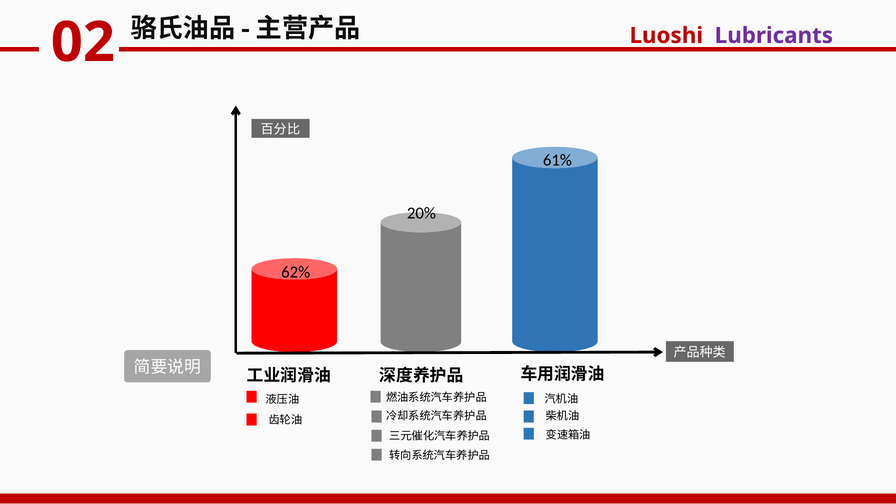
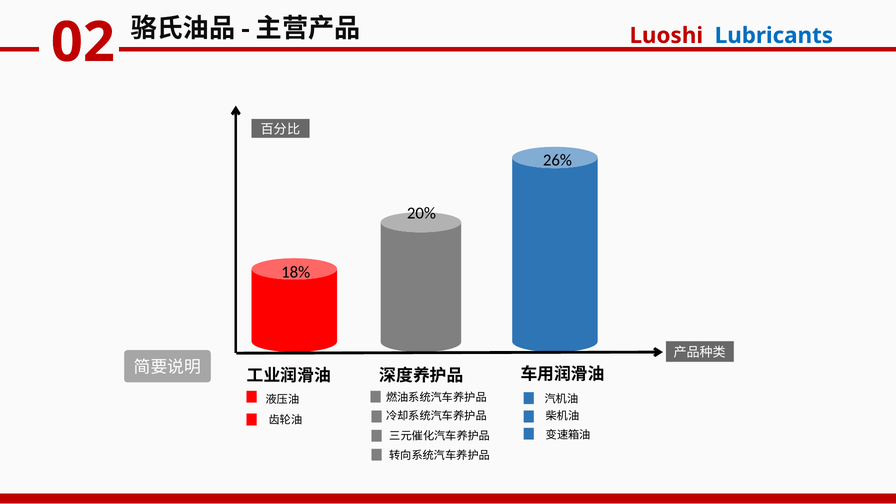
Lubricants colour: purple -> blue
61%: 61% -> 26%
62%: 62% -> 18%
